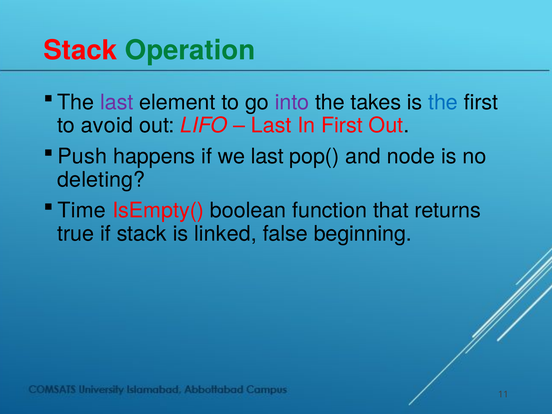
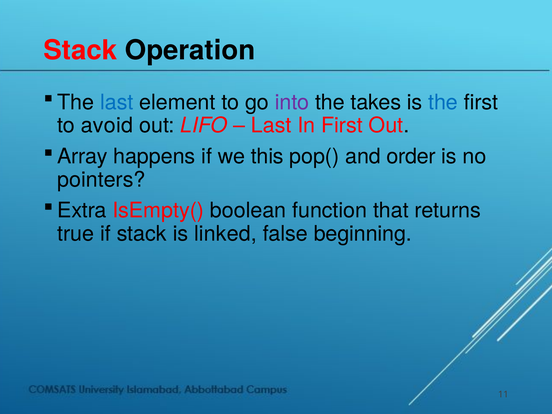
Operation colour: green -> black
last at (117, 102) colour: purple -> blue
Push: Push -> Array
we last: last -> this
node: node -> order
deleting: deleting -> pointers
Time: Time -> Extra
